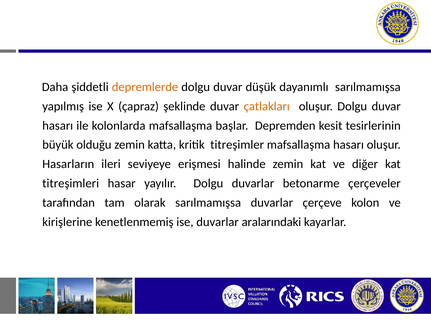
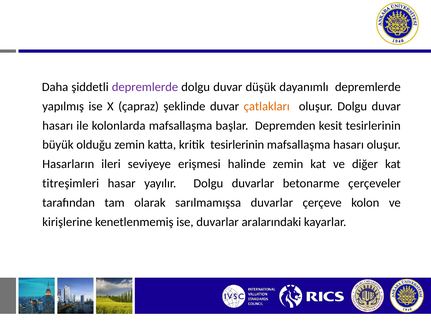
depremlerde at (145, 87) colour: orange -> purple
dayanımlı sarılmamışsa: sarılmamışsa -> depremlerde
kritik titreşimler: titreşimler -> tesirlerinin
